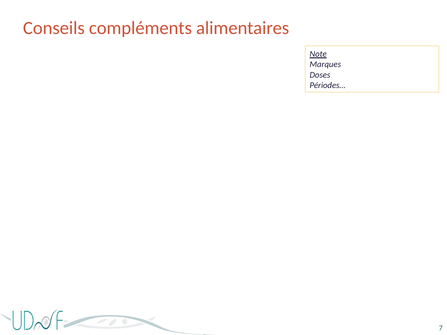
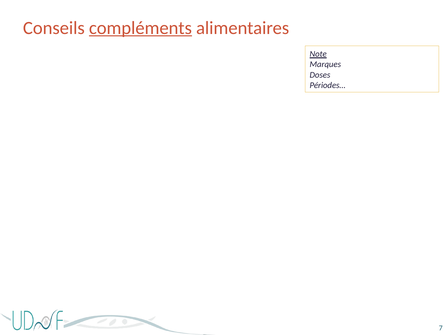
compléments underline: none -> present
